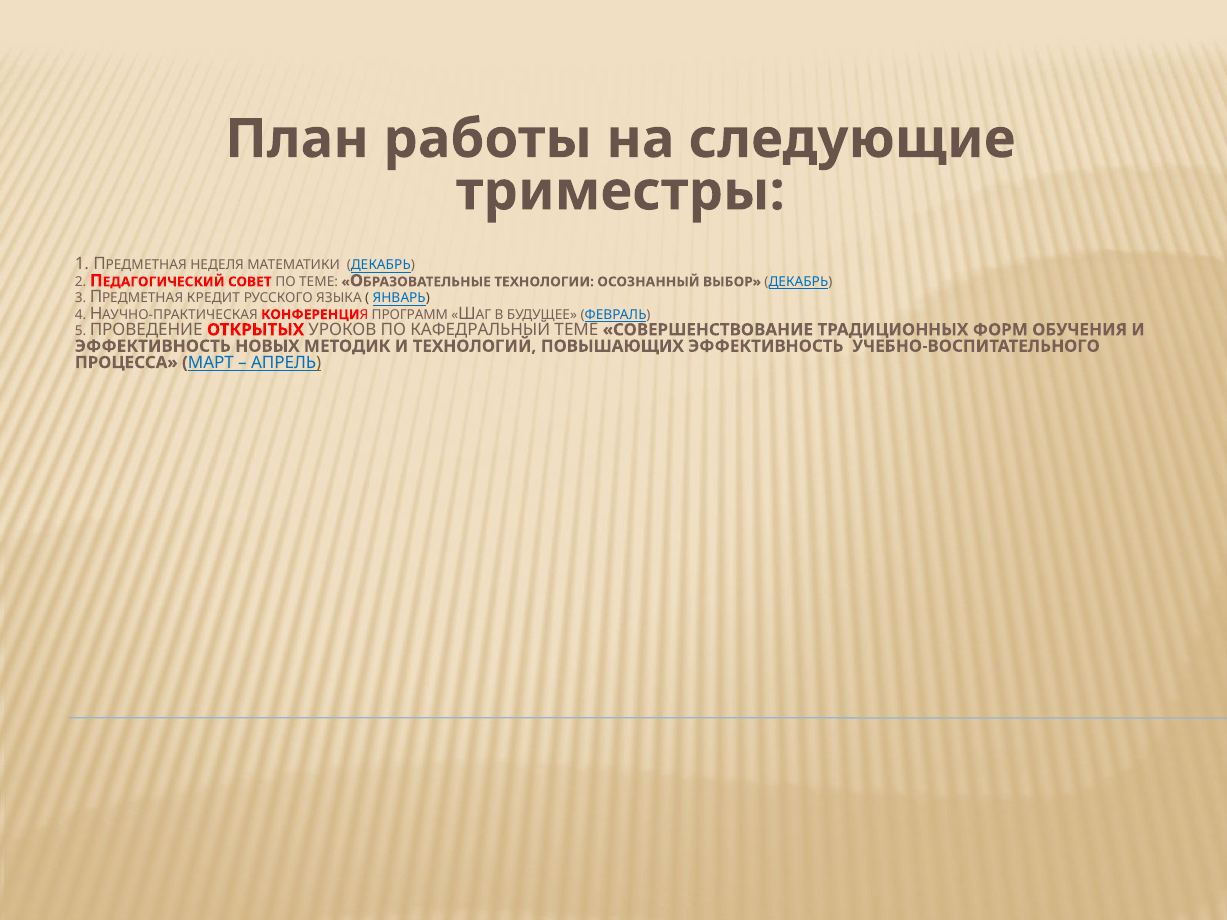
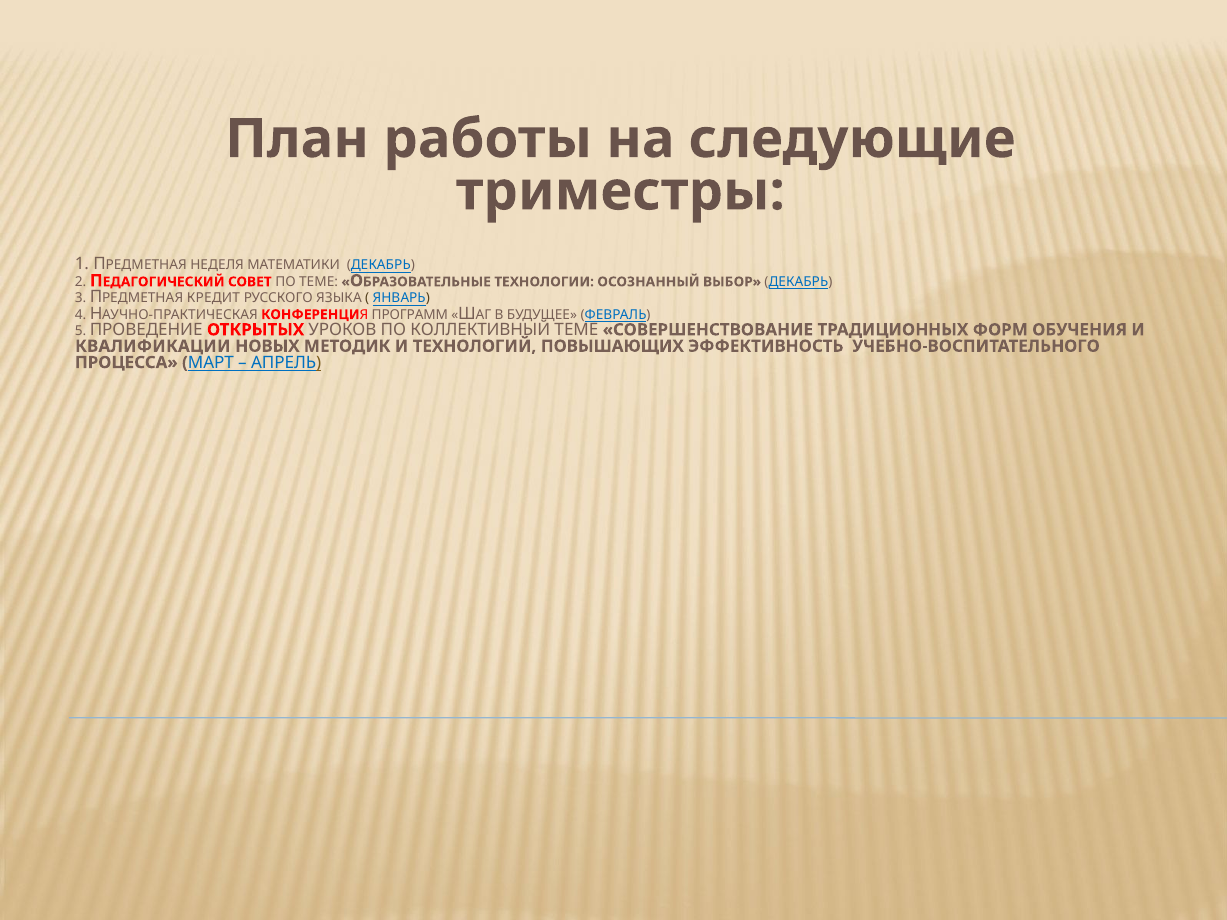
КАФЕДРАЛЬНЫЙ: КАФЕДРАЛЬНЫЙ -> КОЛЛЕКТИВНЫЙ
ЭФФЕКТИВНОСТЬ at (153, 346): ЭФФЕКТИВНОСТЬ -> КВАЛИФИКАЦИИ
